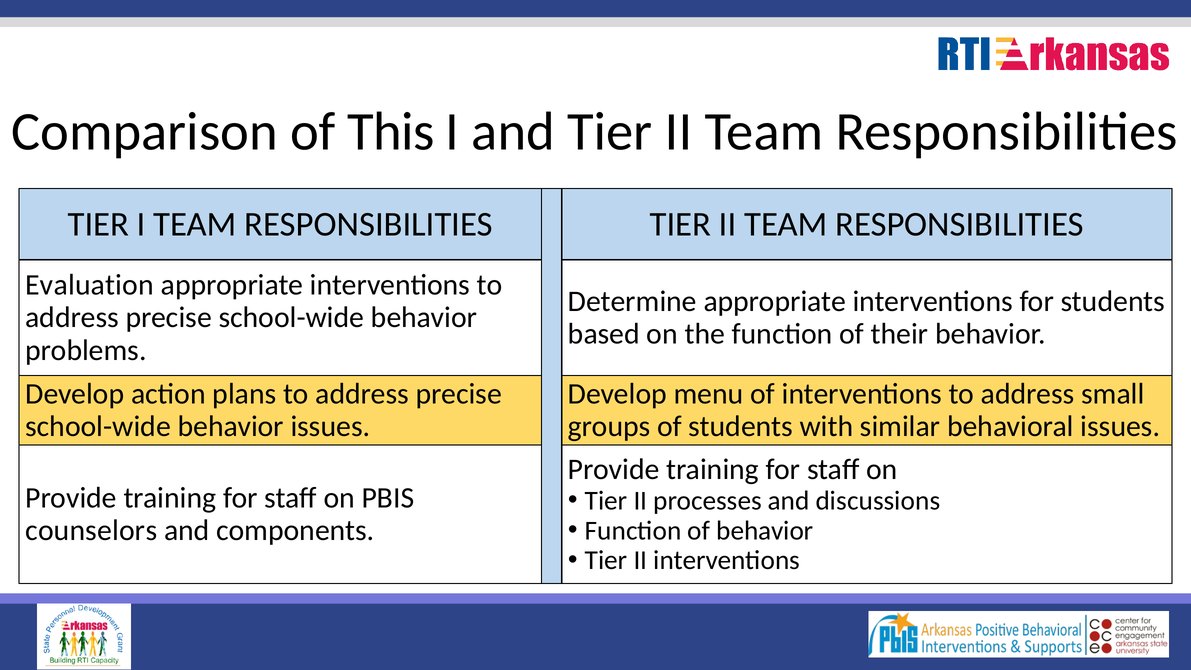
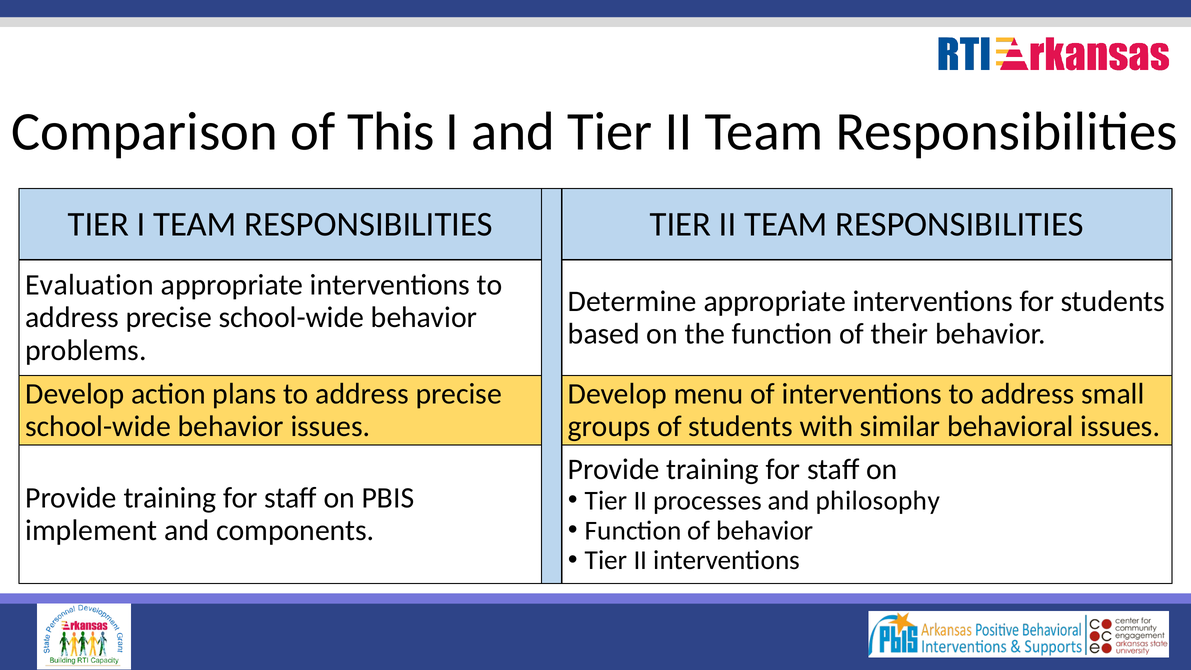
discussions: discussions -> philosophy
counselors: counselors -> implement
